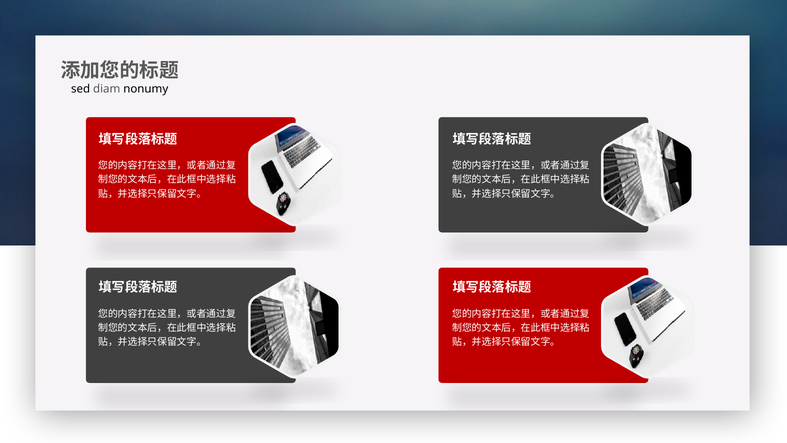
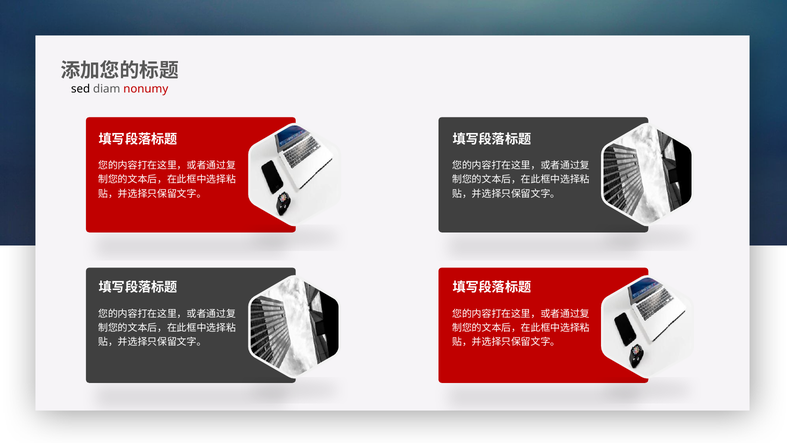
nonumy colour: black -> red
